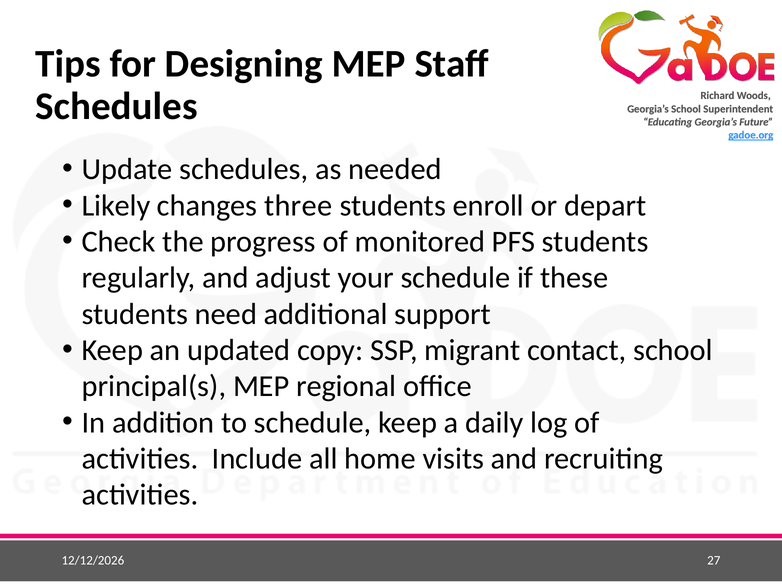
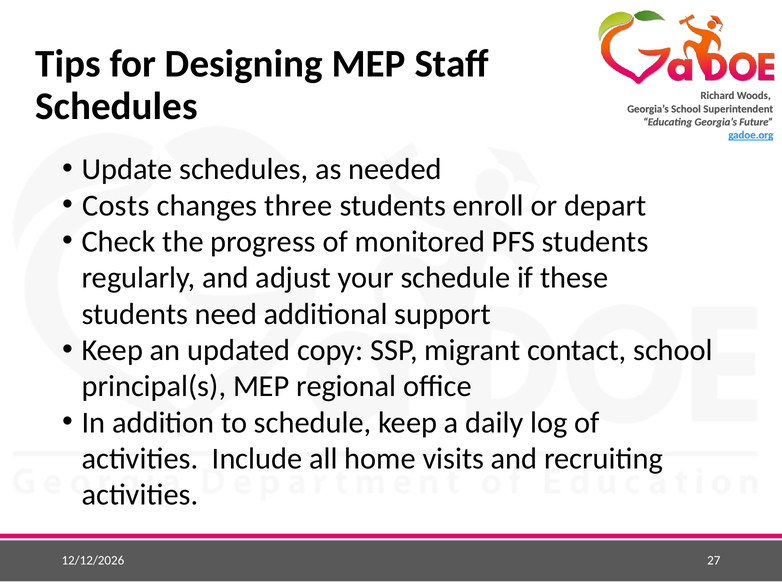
Likely: Likely -> Costs
